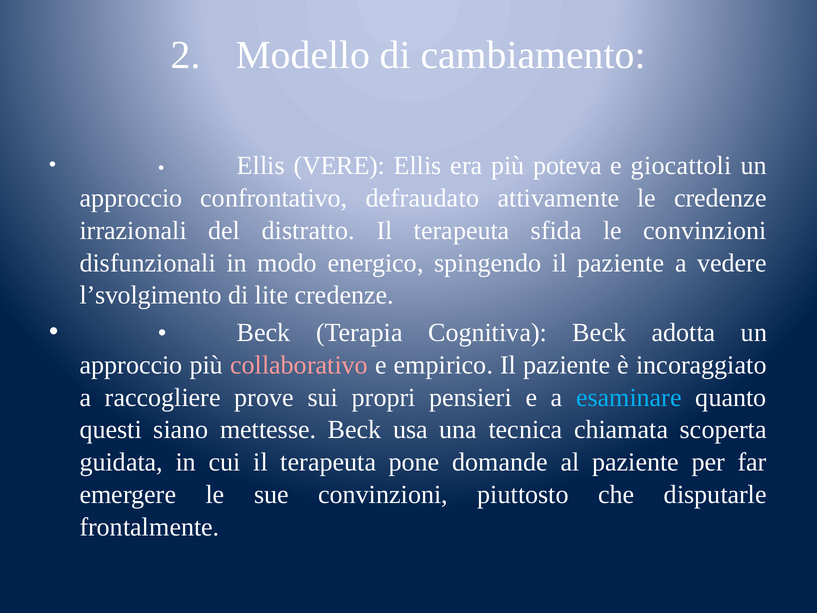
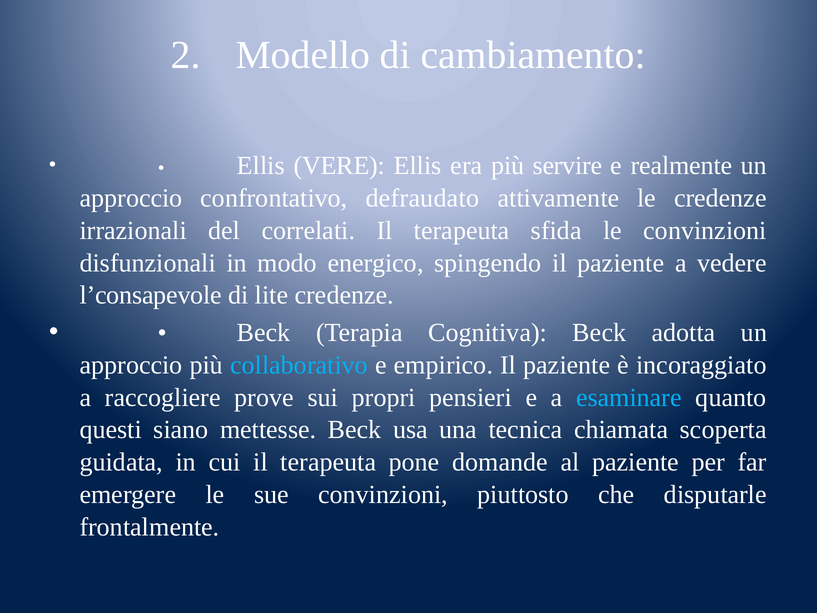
poteva: poteva -> servire
giocattoli: giocattoli -> realmente
distratto: distratto -> correlati
l’svolgimento: l’svolgimento -> l’consapevole
collaborativo colour: pink -> light blue
